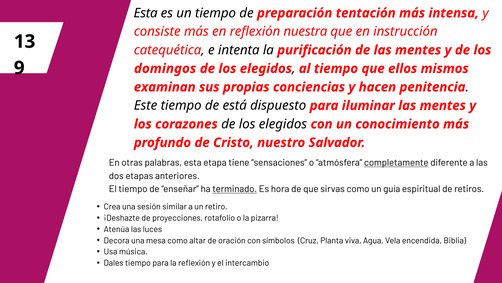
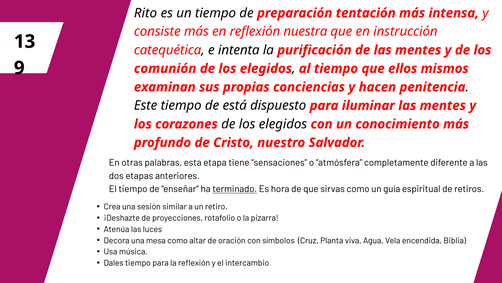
Esta at (146, 13): Esta -> Rito
domingos: domingos -> comunión
completamente underline: present -> none
